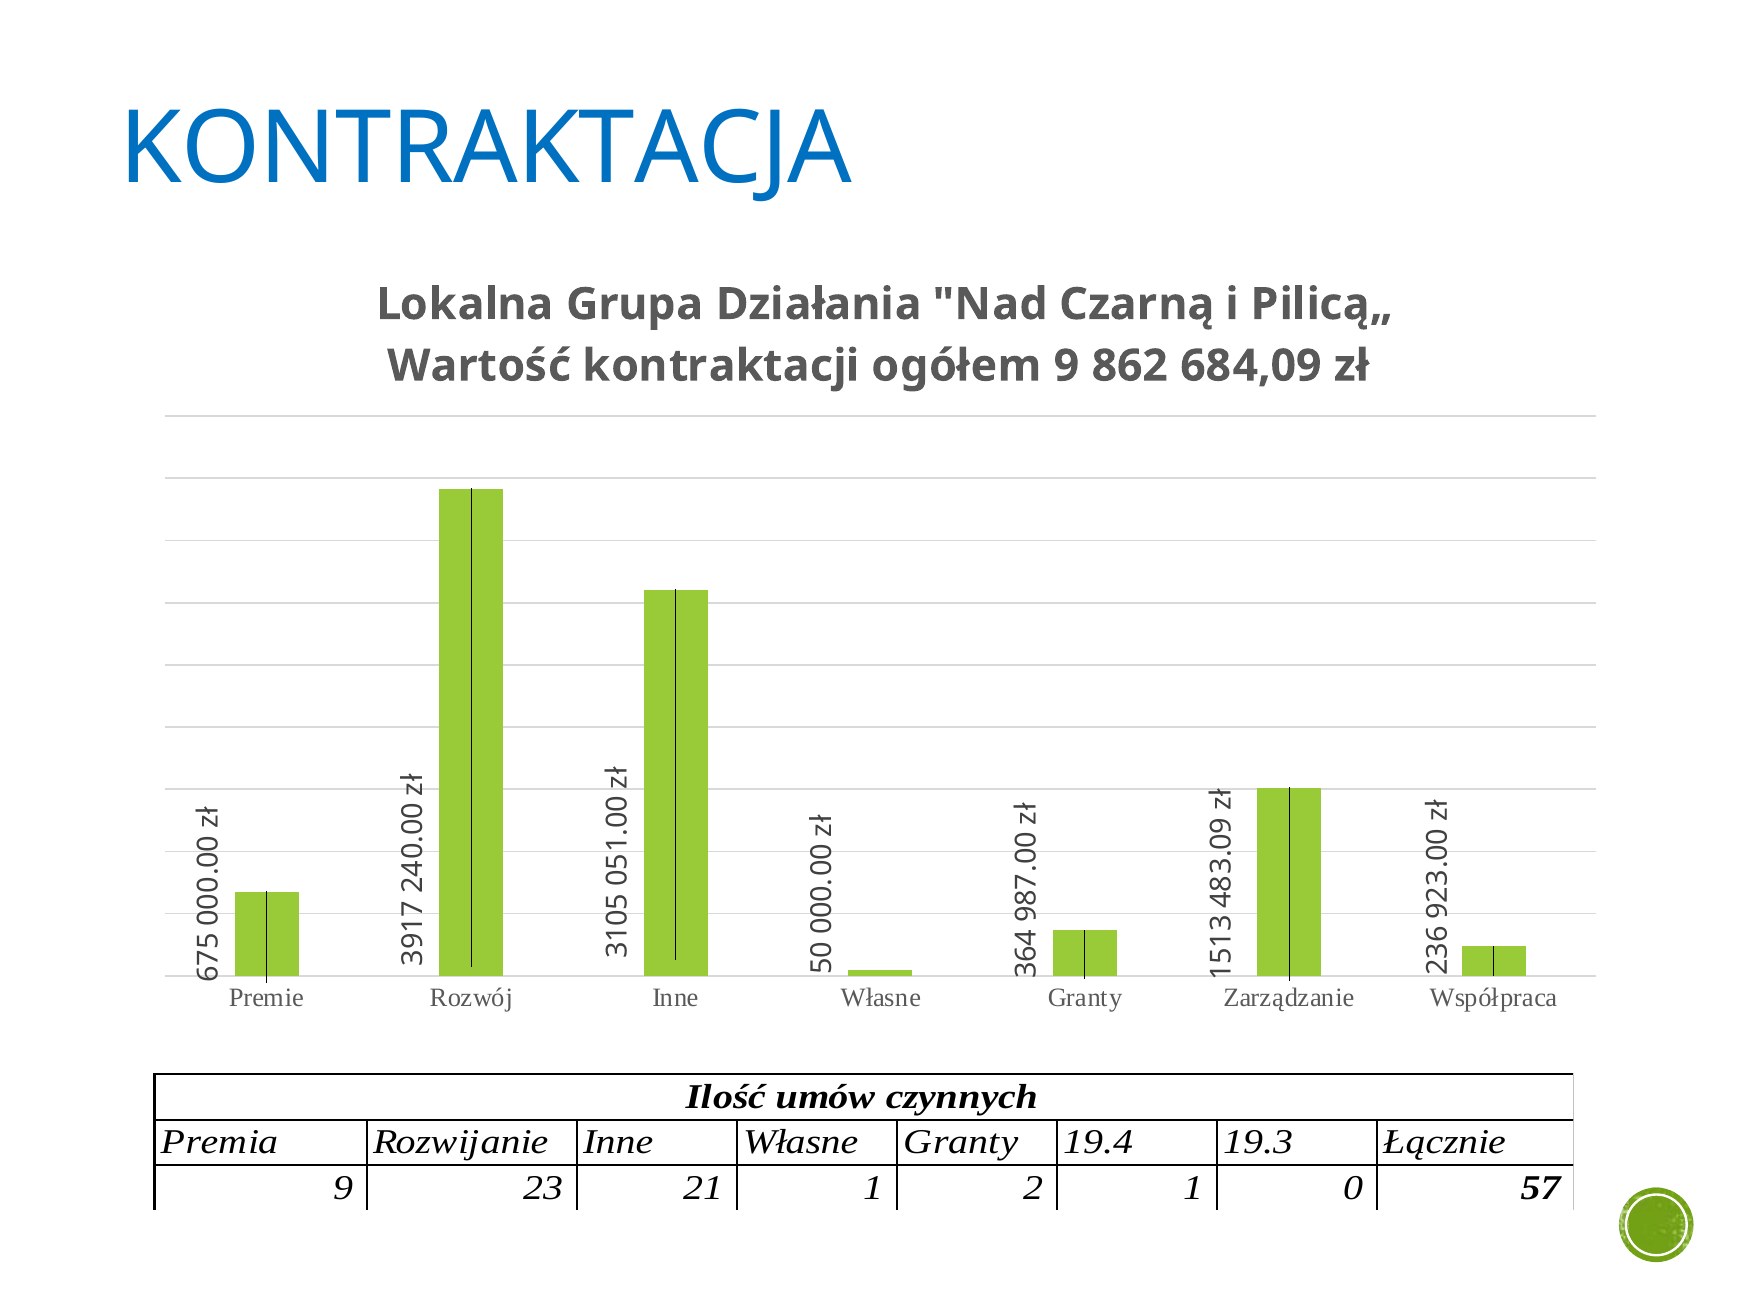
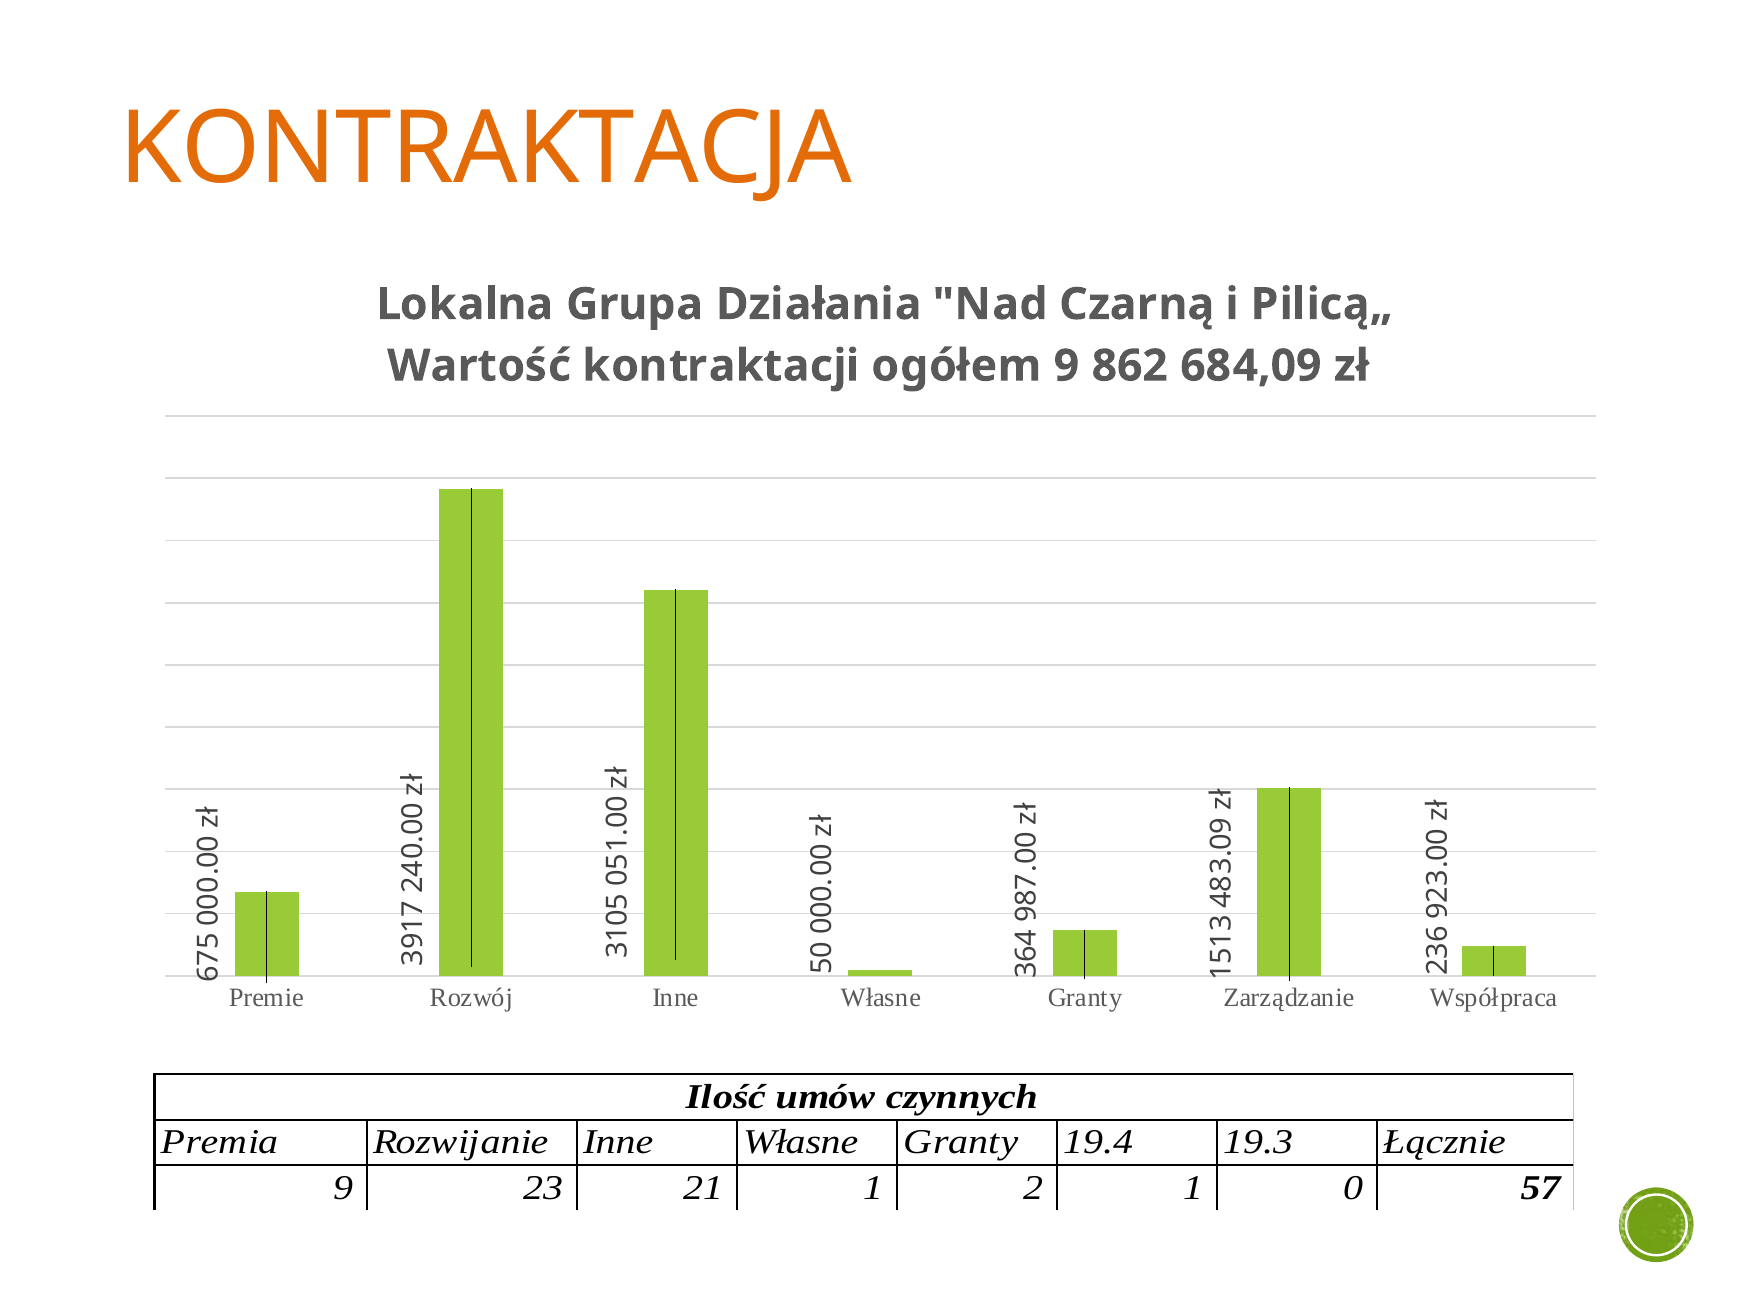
KONTRAKTACJA colour: blue -> orange
